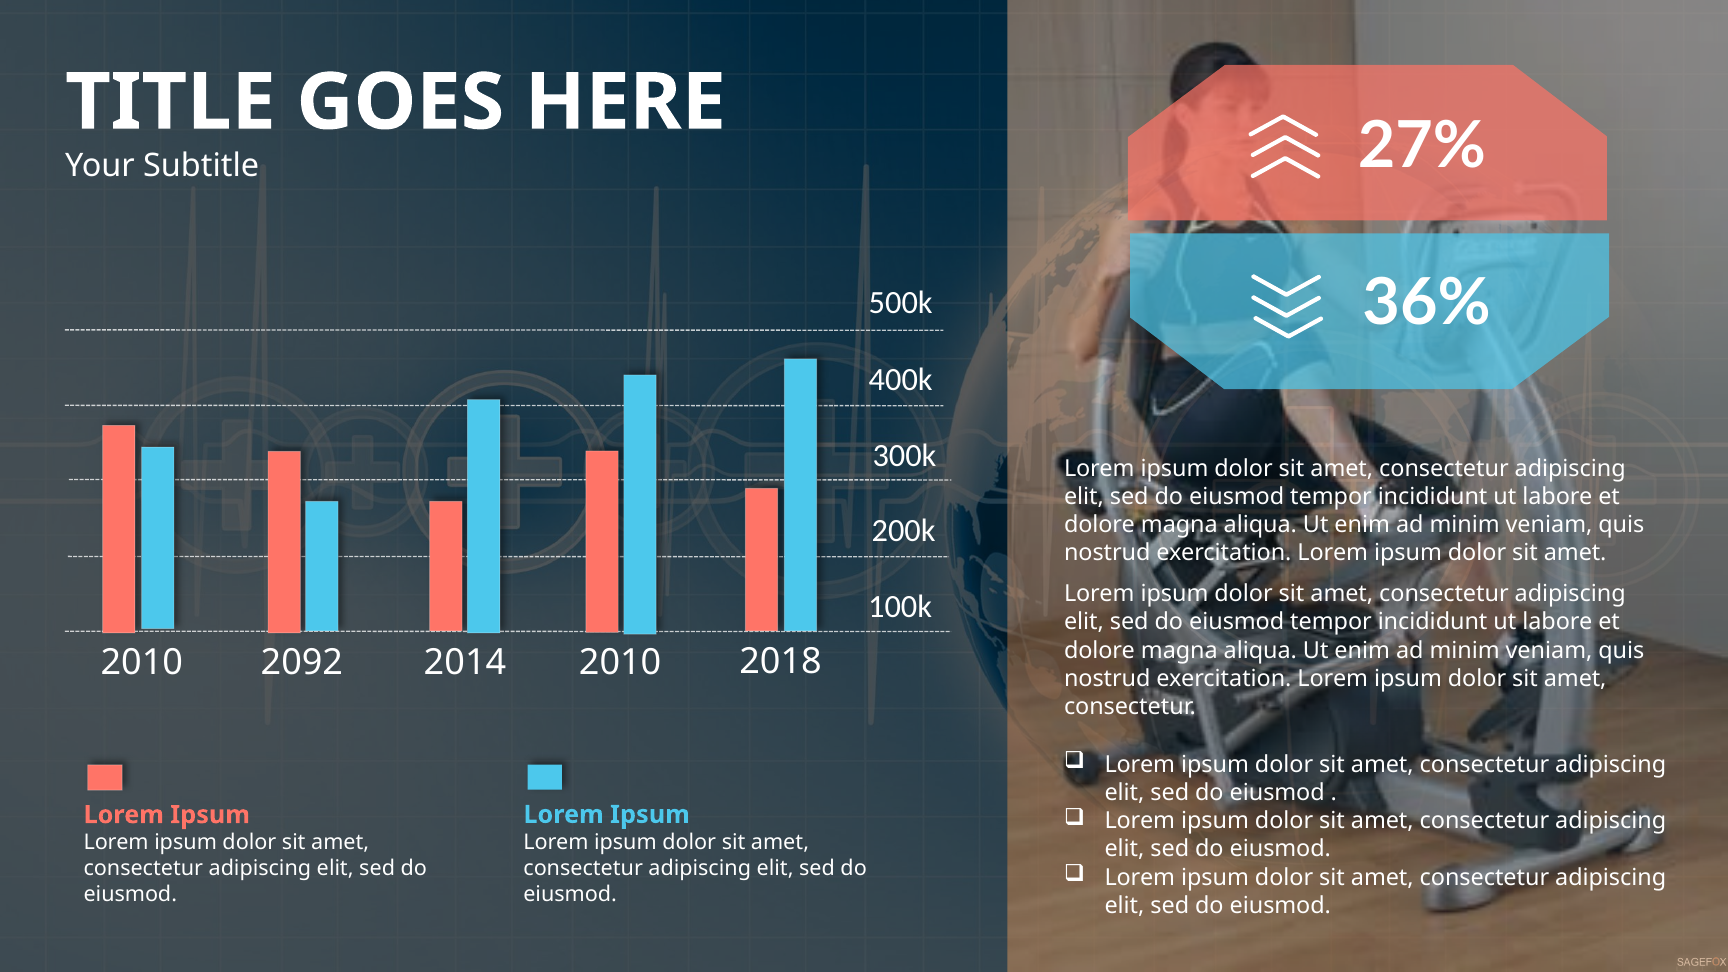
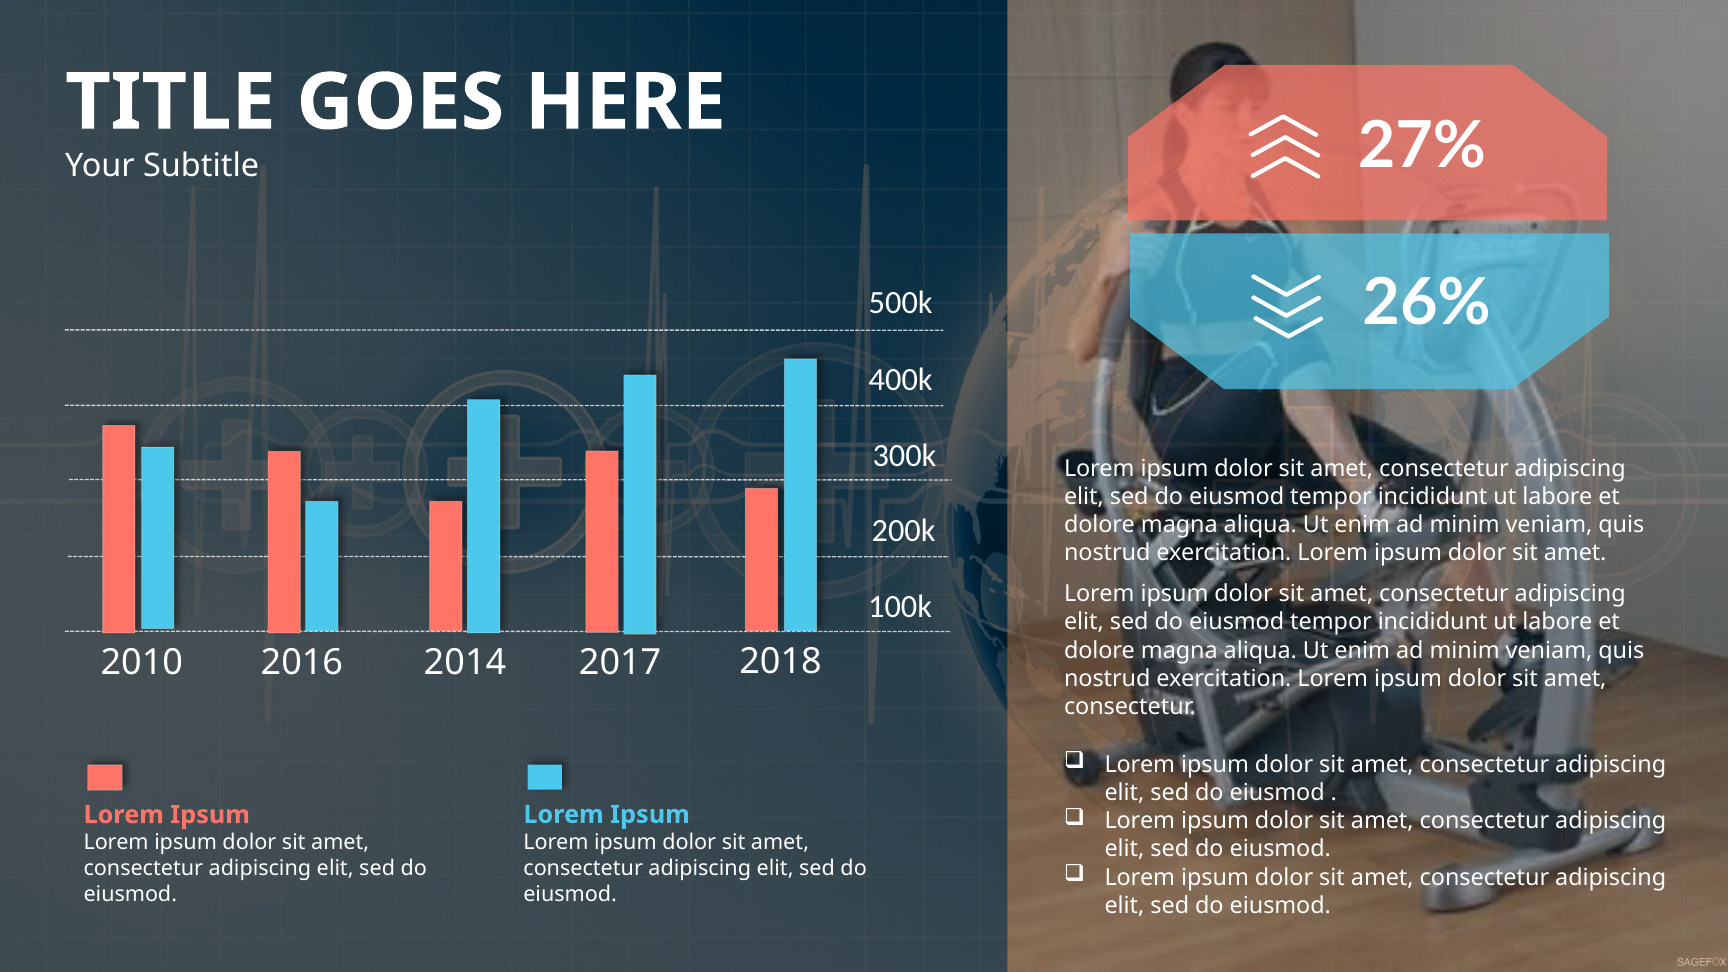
36%: 36% -> 26%
2092: 2092 -> 2016
2014 2010: 2010 -> 2017
